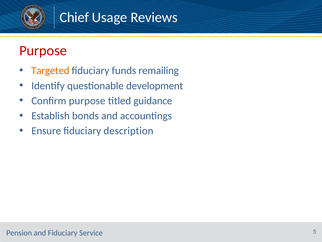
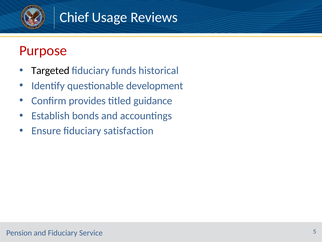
Targeted colour: orange -> black
remailing: remailing -> historical
Confirm purpose: purpose -> provides
description: description -> satisfaction
